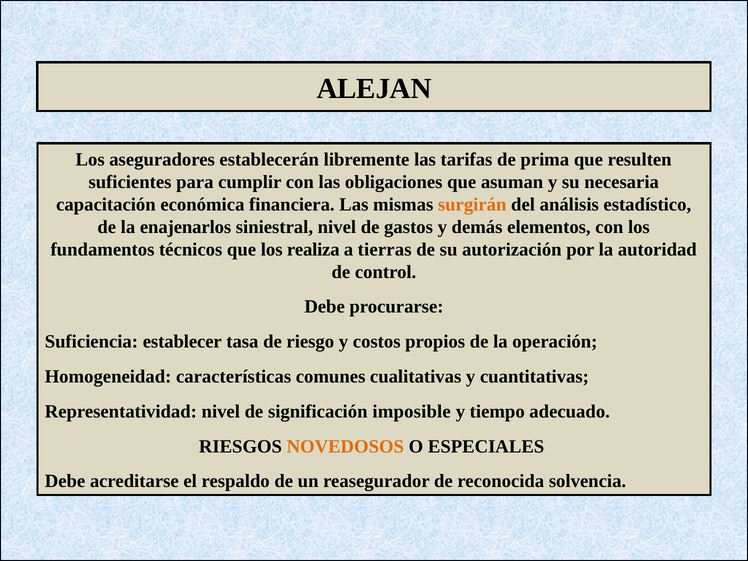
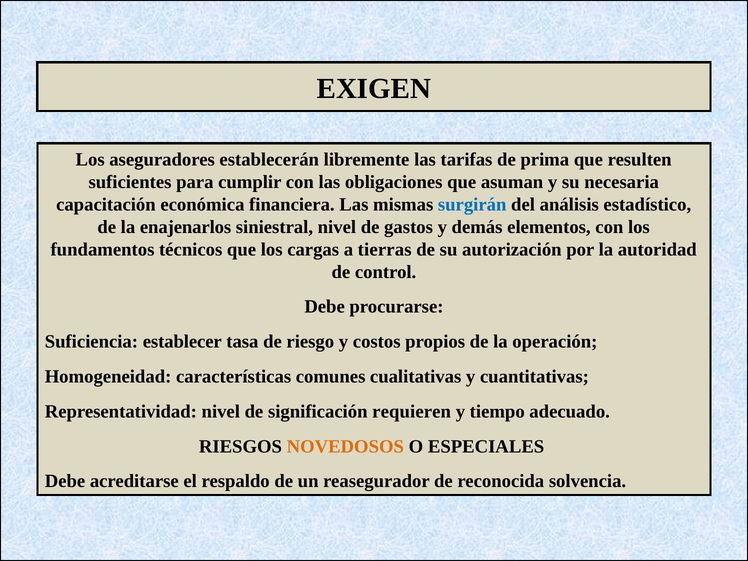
ALEJAN: ALEJAN -> EXIGEN
surgirán colour: orange -> blue
realiza: realiza -> cargas
imposible: imposible -> requieren
